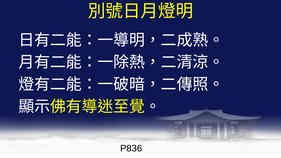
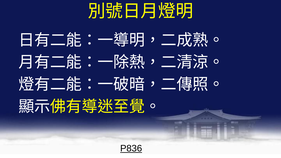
P836 underline: none -> present
